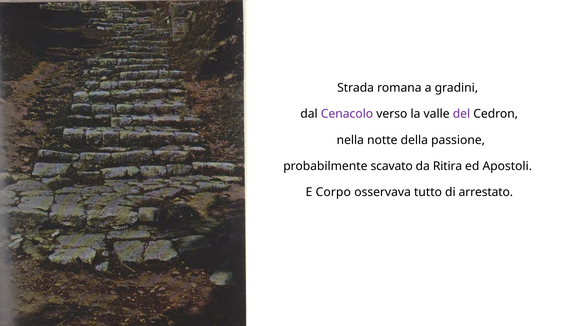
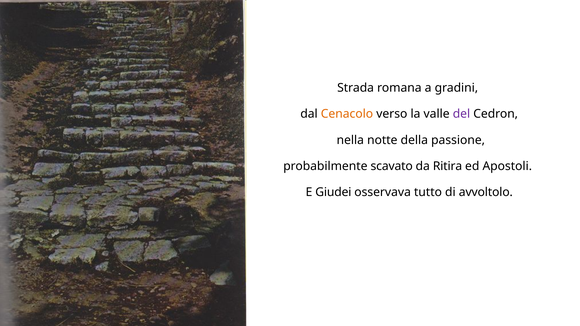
Cenacolo colour: purple -> orange
Corpo: Corpo -> Giudei
arrestato: arrestato -> avvoltolo
